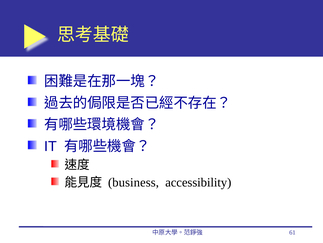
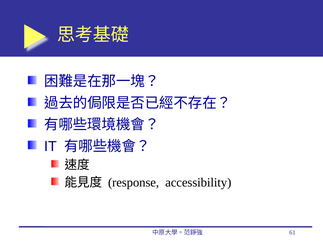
business: business -> response
